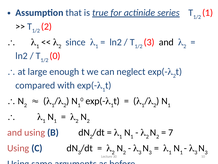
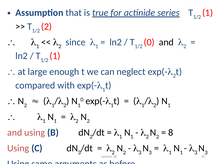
3 at (149, 42): 3 -> 0
0 at (55, 56): 0 -> 1
7: 7 -> 8
